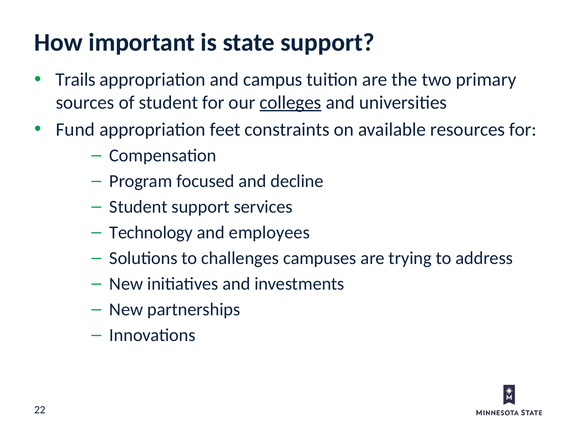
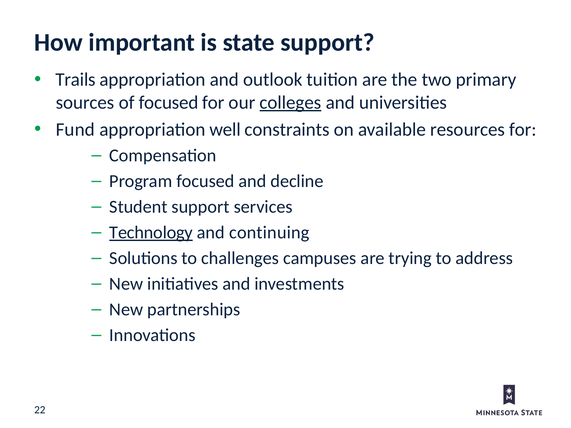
campus: campus -> outlook
of student: student -> focused
feet: feet -> well
Technology underline: none -> present
employees: employees -> continuing
